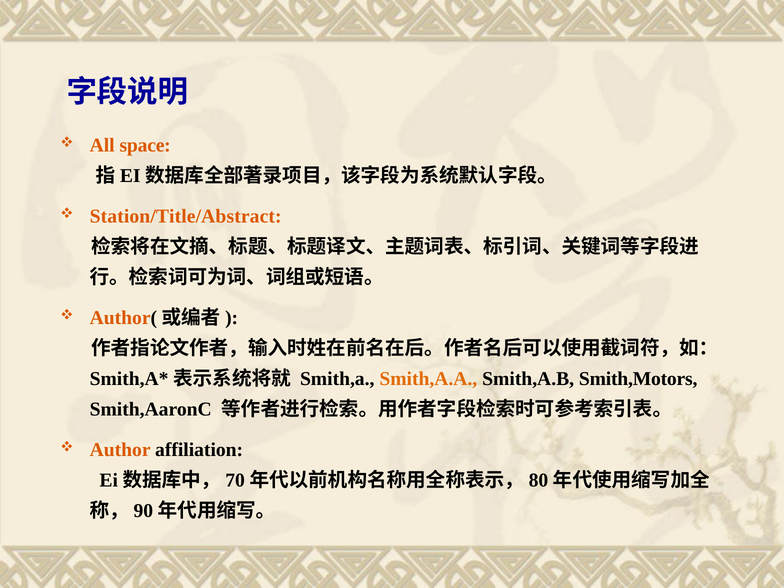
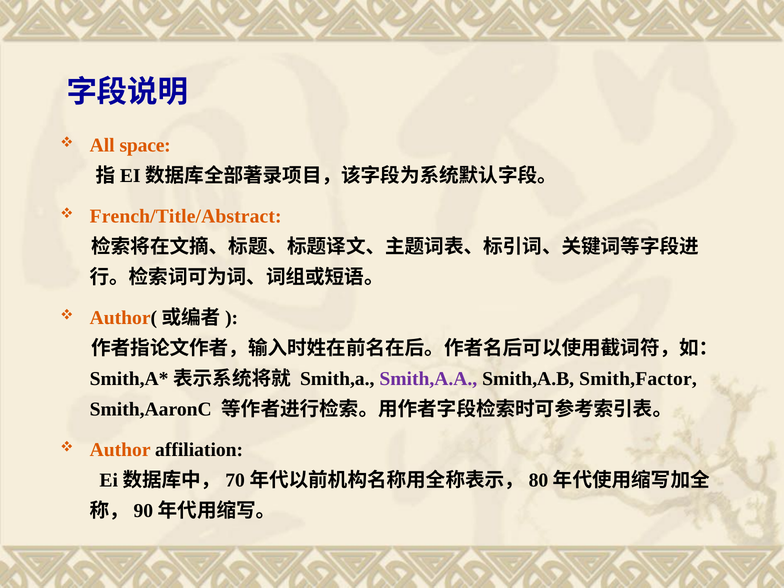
Station/Title/Abstract: Station/Title/Abstract -> French/Title/Abstract
Smith,A.A colour: orange -> purple
Smith,Motors: Smith,Motors -> Smith,Factor
